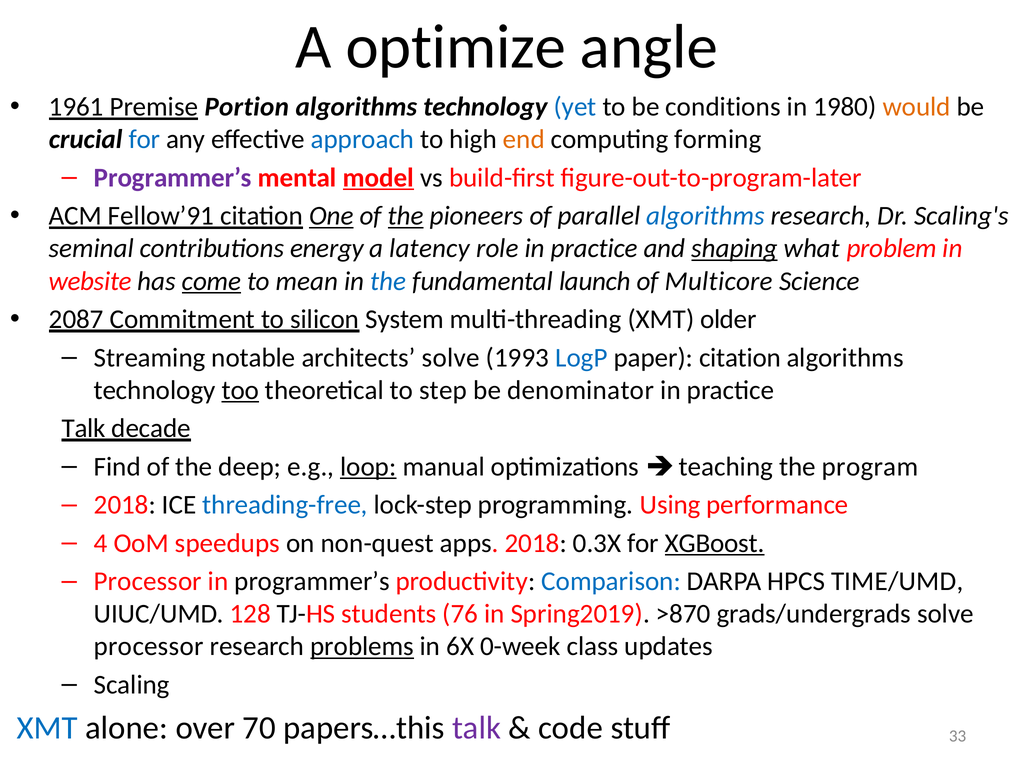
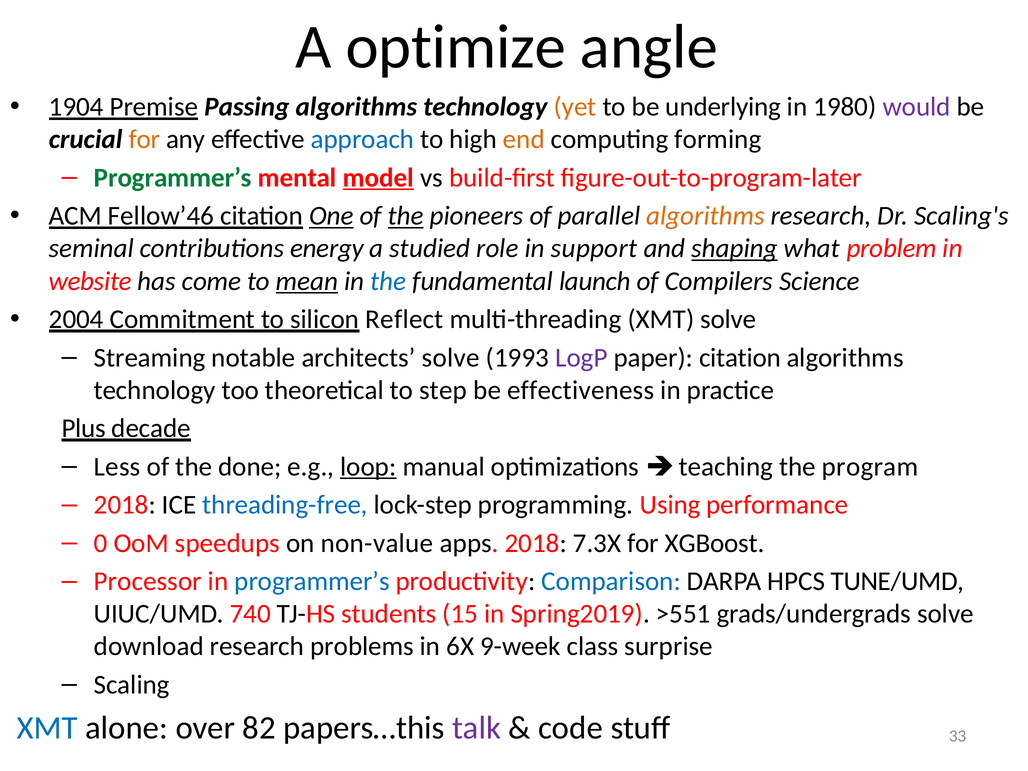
1961: 1961 -> 1904
Portion: Portion -> Passing
yet colour: blue -> orange
conditions: conditions -> underlying
would colour: orange -> purple
for at (144, 140) colour: blue -> orange
Programmer’s at (173, 178) colour: purple -> green
Fellow’91: Fellow’91 -> Fellow’46
algorithms at (706, 216) colour: blue -> orange
latency: latency -> studied
role in practice: practice -> support
come underline: present -> none
mean underline: none -> present
Multicore: Multicore -> Compilers
2087: 2087 -> 2004
System: System -> Reflect
XMT older: older -> solve
LogP colour: blue -> purple
too underline: present -> none
denominator: denominator -> effectiveness
Talk at (84, 428): Talk -> Plus
Find: Find -> Less
deep: deep -> done
4: 4 -> 0
non-quest: non-quest -> non-value
0.3X: 0.3X -> 7.3X
XGBoost underline: present -> none
programmer’s at (312, 581) colour: black -> blue
TIME/UMD: TIME/UMD -> TUNE/UMD
128: 128 -> 740
76: 76 -> 15
>870: >870 -> >551
processor at (149, 646): processor -> download
problems underline: present -> none
0-week: 0-week -> 9-week
updates: updates -> surprise
70: 70 -> 82
